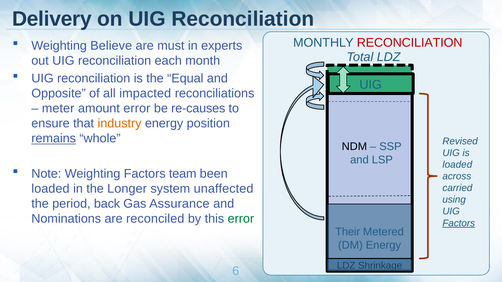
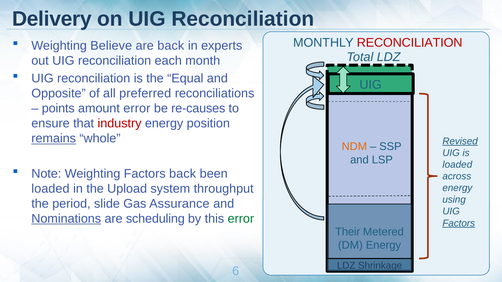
are must: must -> back
impacted: impacted -> preferred
meter: meter -> points
industry colour: orange -> red
Revised underline: none -> present
NDM colour: black -> orange
Factors team: team -> back
Longer: Longer -> Upload
unaffected: unaffected -> throughput
carried at (457, 188): carried -> energy
back: back -> slide
Nominations underline: none -> present
reconciled: reconciled -> scheduling
